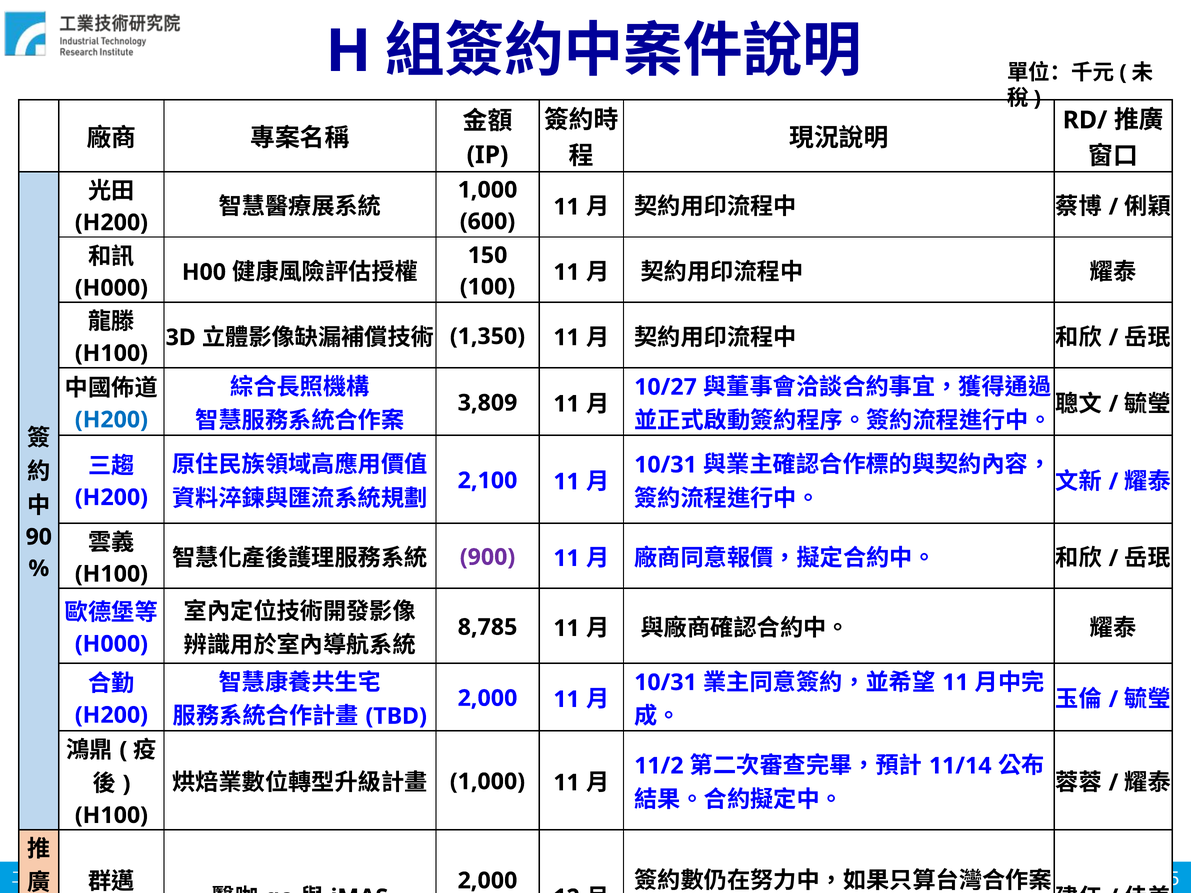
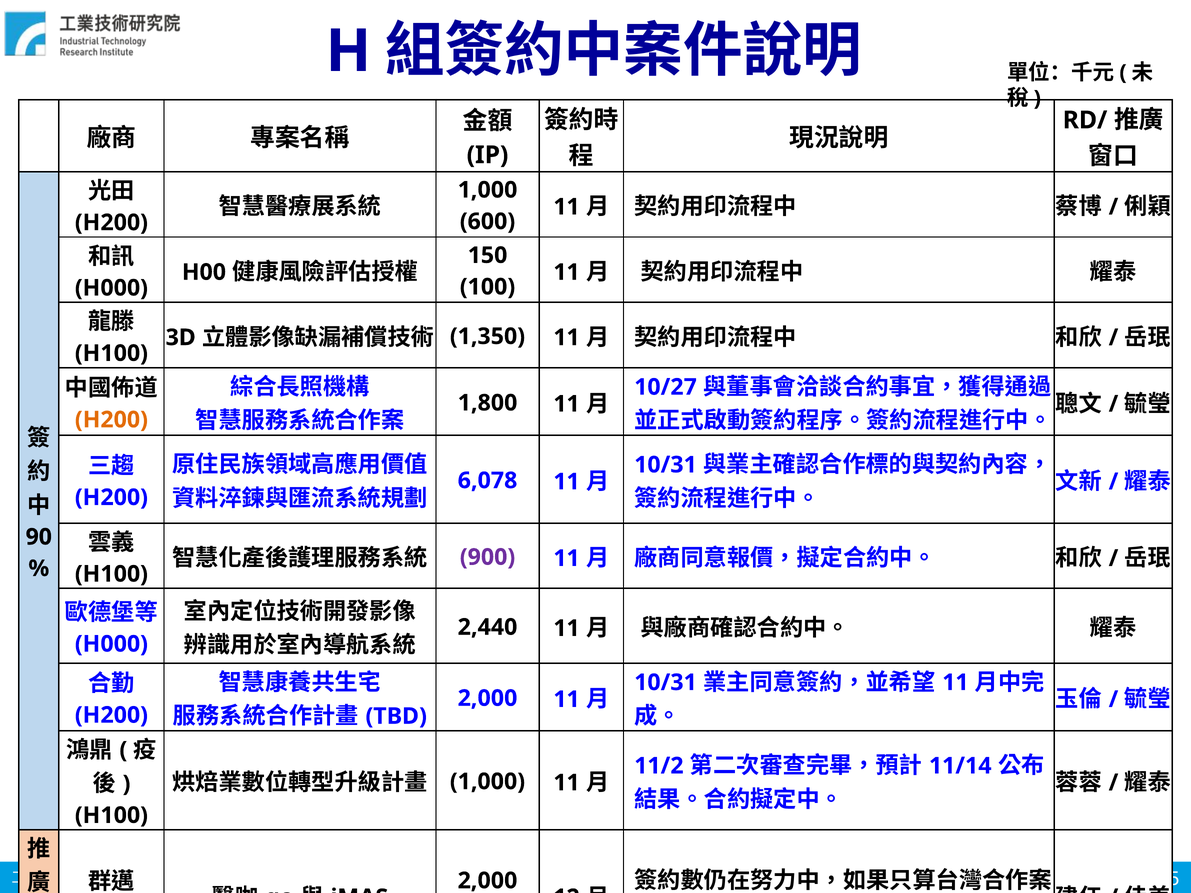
3,809: 3,809 -> 1,800
H200 at (111, 420) colour: blue -> orange
2,100: 2,100 -> 6,078
8,785: 8,785 -> 2,440
